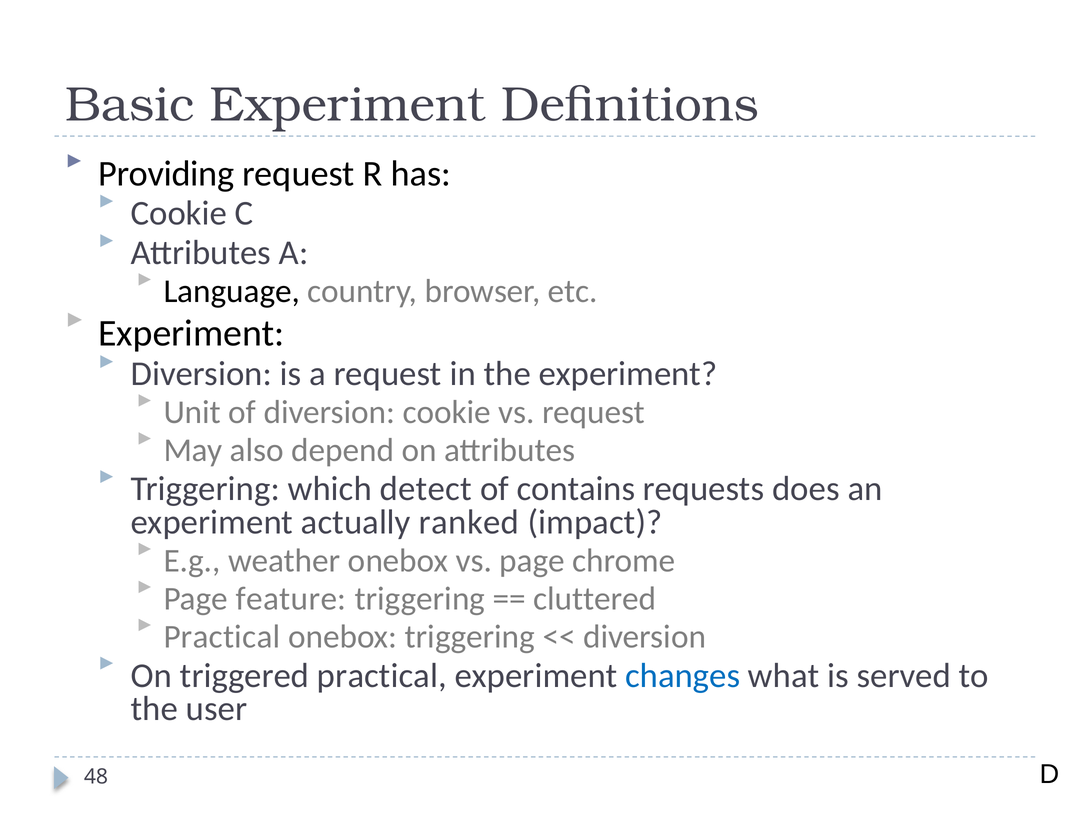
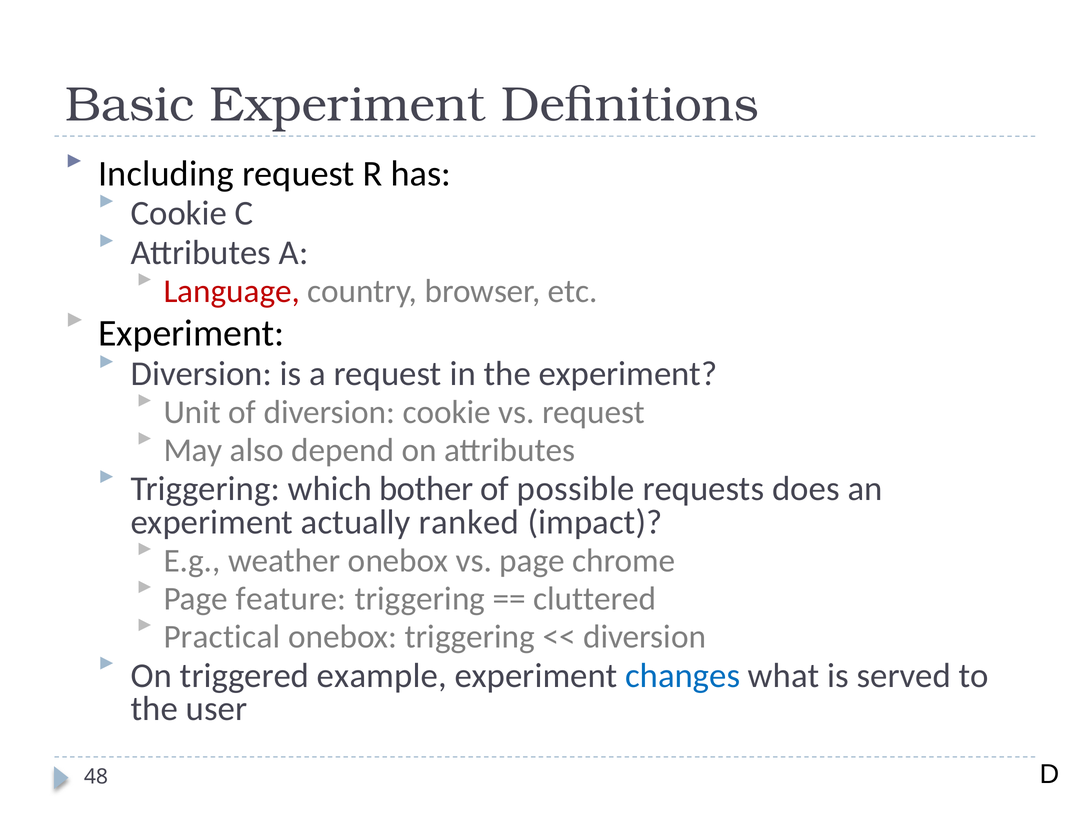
Providing: Providing -> Including
Language colour: black -> red
detect: detect -> bother
contains: contains -> possible
triggered practical: practical -> example
